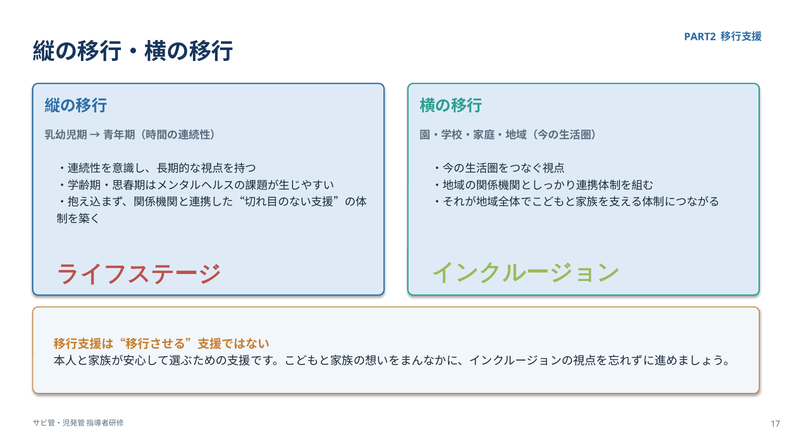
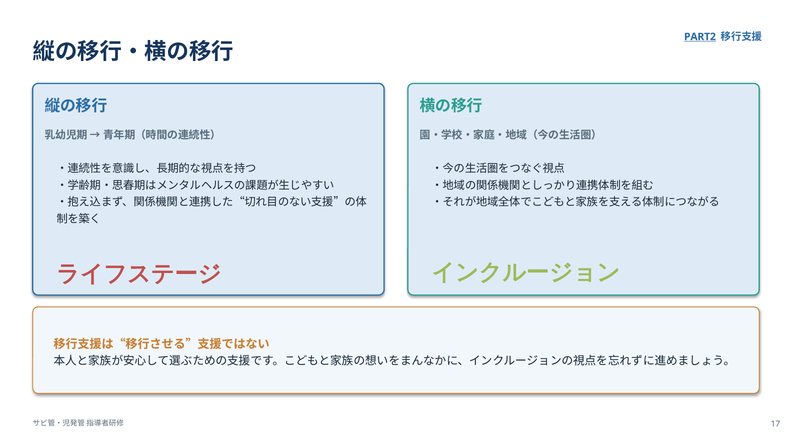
PART2 underline: none -> present
